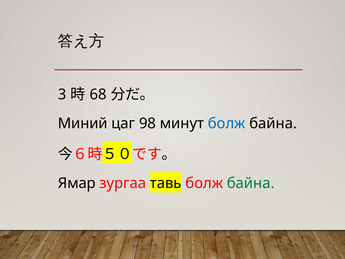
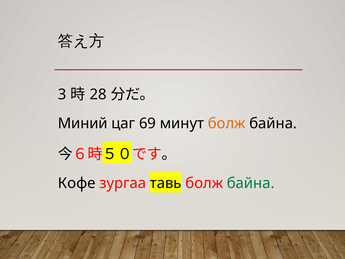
68: 68 -> 28
98: 98 -> 69
болж at (227, 123) colour: blue -> orange
Ямар: Ямар -> Кофе
